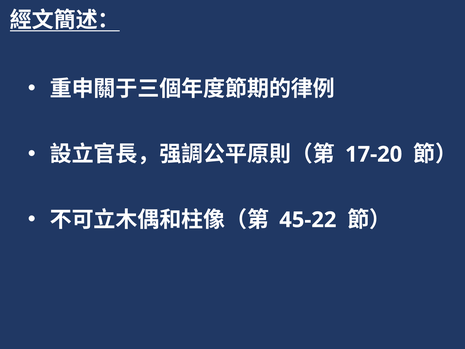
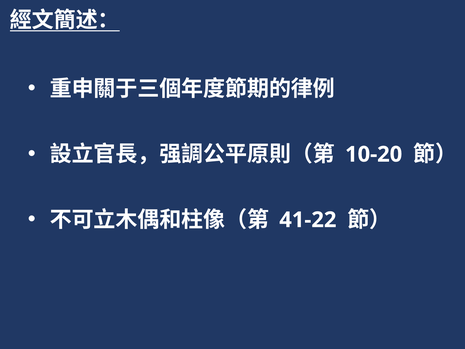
17-20: 17-20 -> 10-20
45-22: 45-22 -> 41-22
